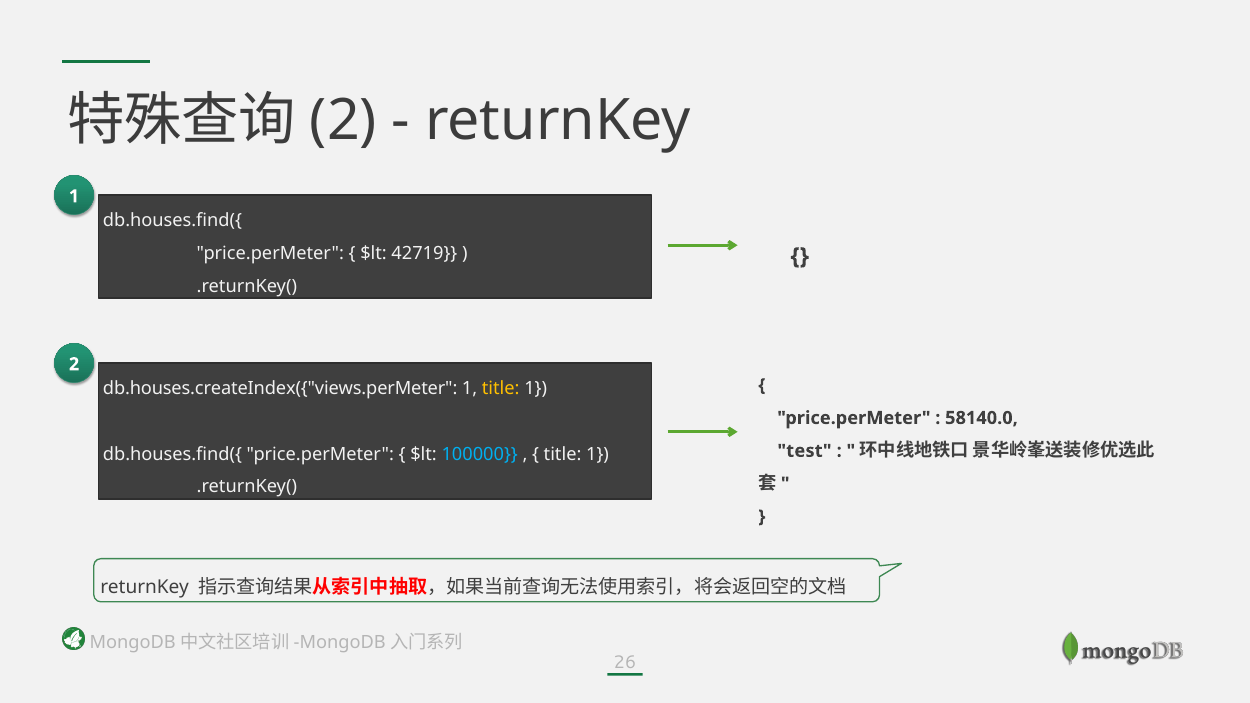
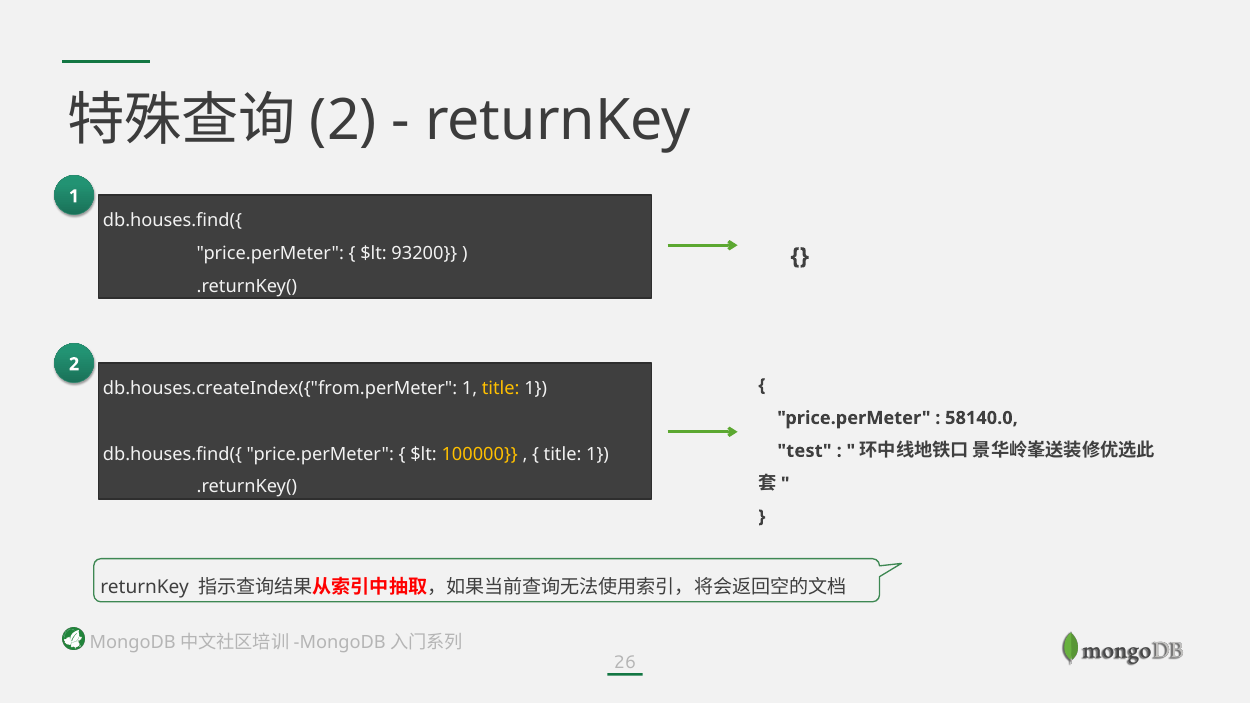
42719: 42719 -> 93200
db.houses.createIndex({"views.perMeter: db.houses.createIndex({"views.perMeter -> db.houses.createIndex({"from.perMeter
100000 colour: light blue -> yellow
